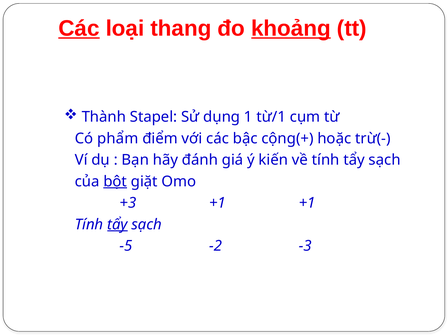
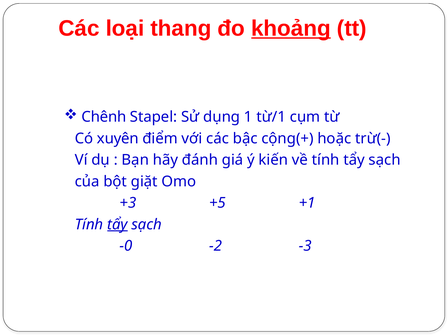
Các at (79, 28) underline: present -> none
Thành: Thành -> Chênh
phẩm: phẩm -> xuyên
bột underline: present -> none
+3 +1: +1 -> +5
-5: -5 -> -0
